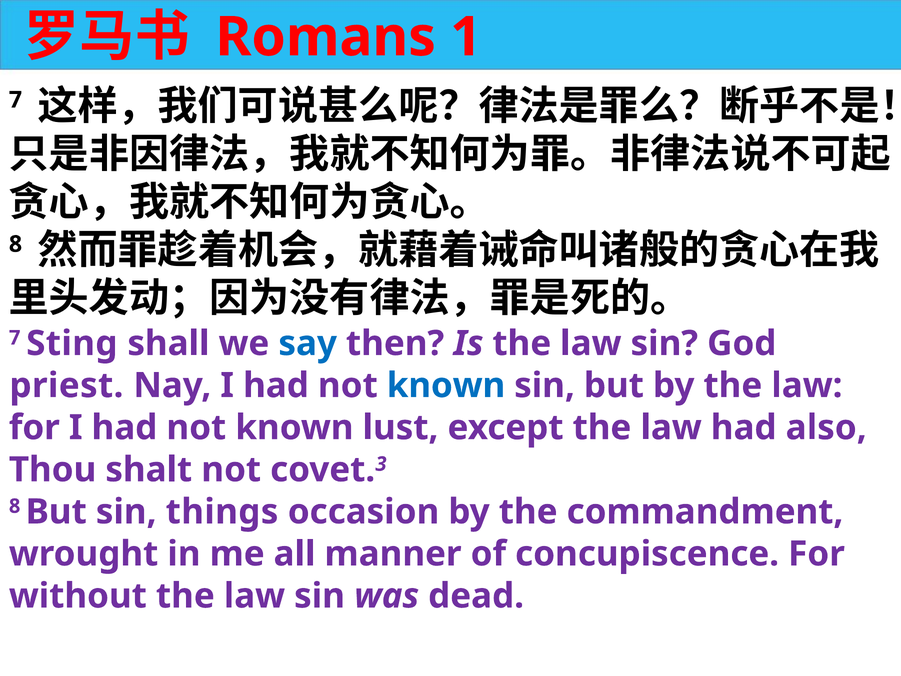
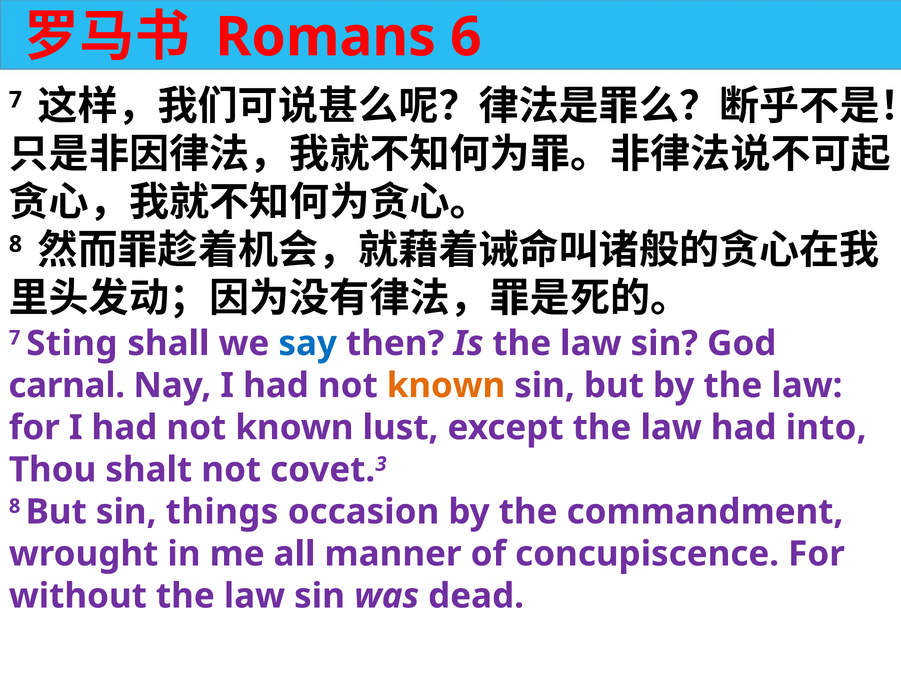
1: 1 -> 6
priest: priest -> carnal
known at (446, 385) colour: blue -> orange
also: also -> into
